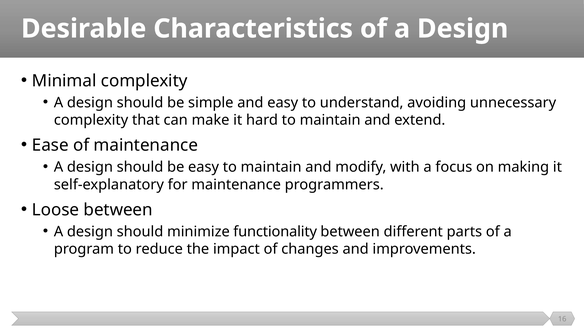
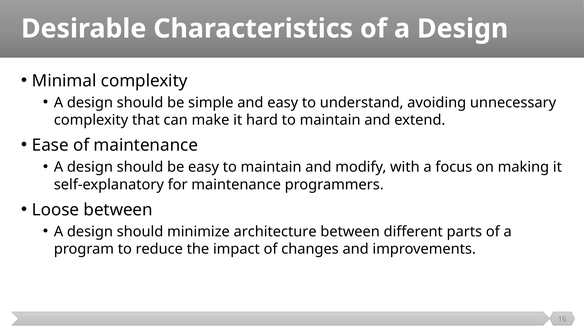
functionality: functionality -> architecture
